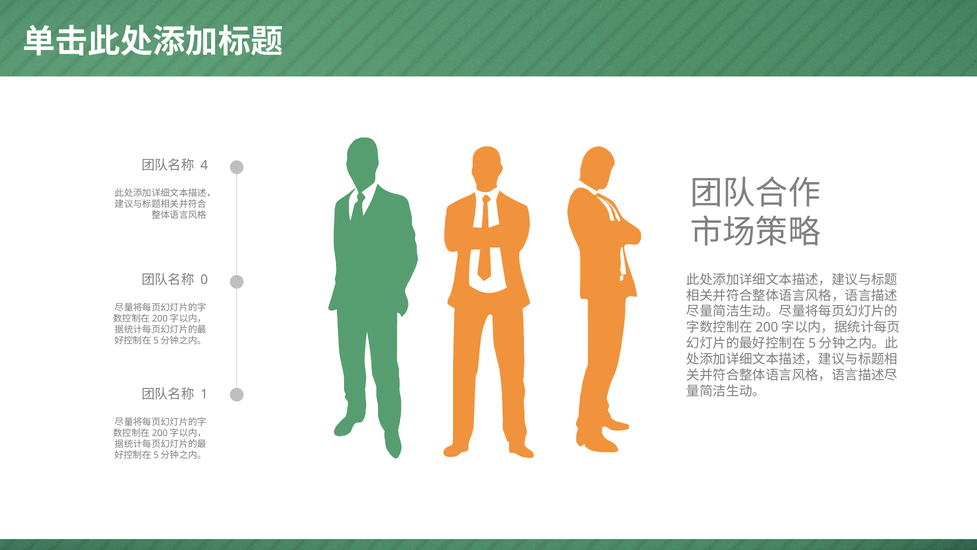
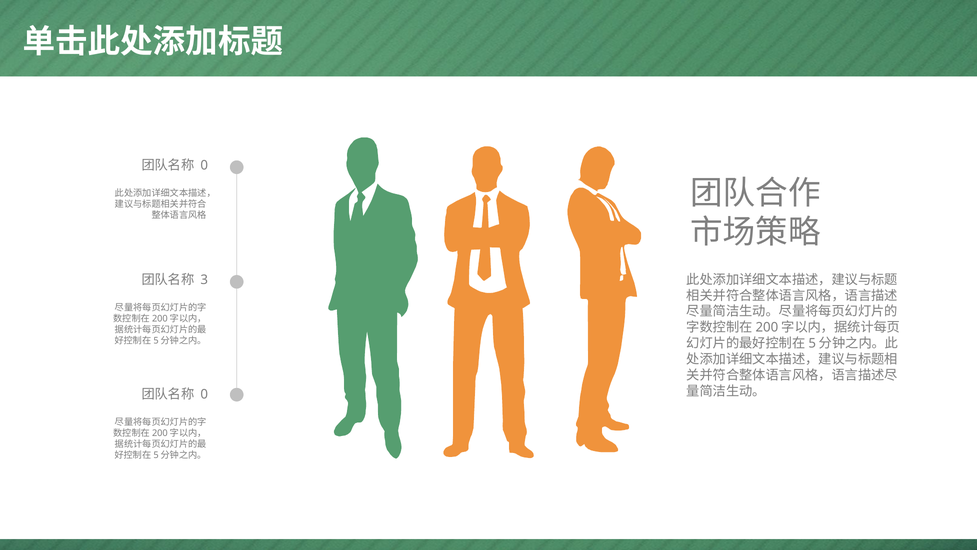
4 at (204, 165): 4 -> 0
0: 0 -> 3
1 at (204, 394): 1 -> 0
